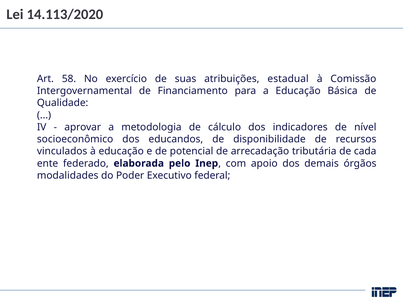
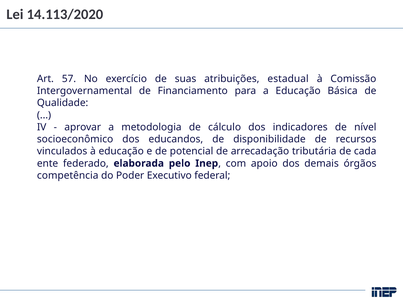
58: 58 -> 57
modalidades: modalidades -> competência
